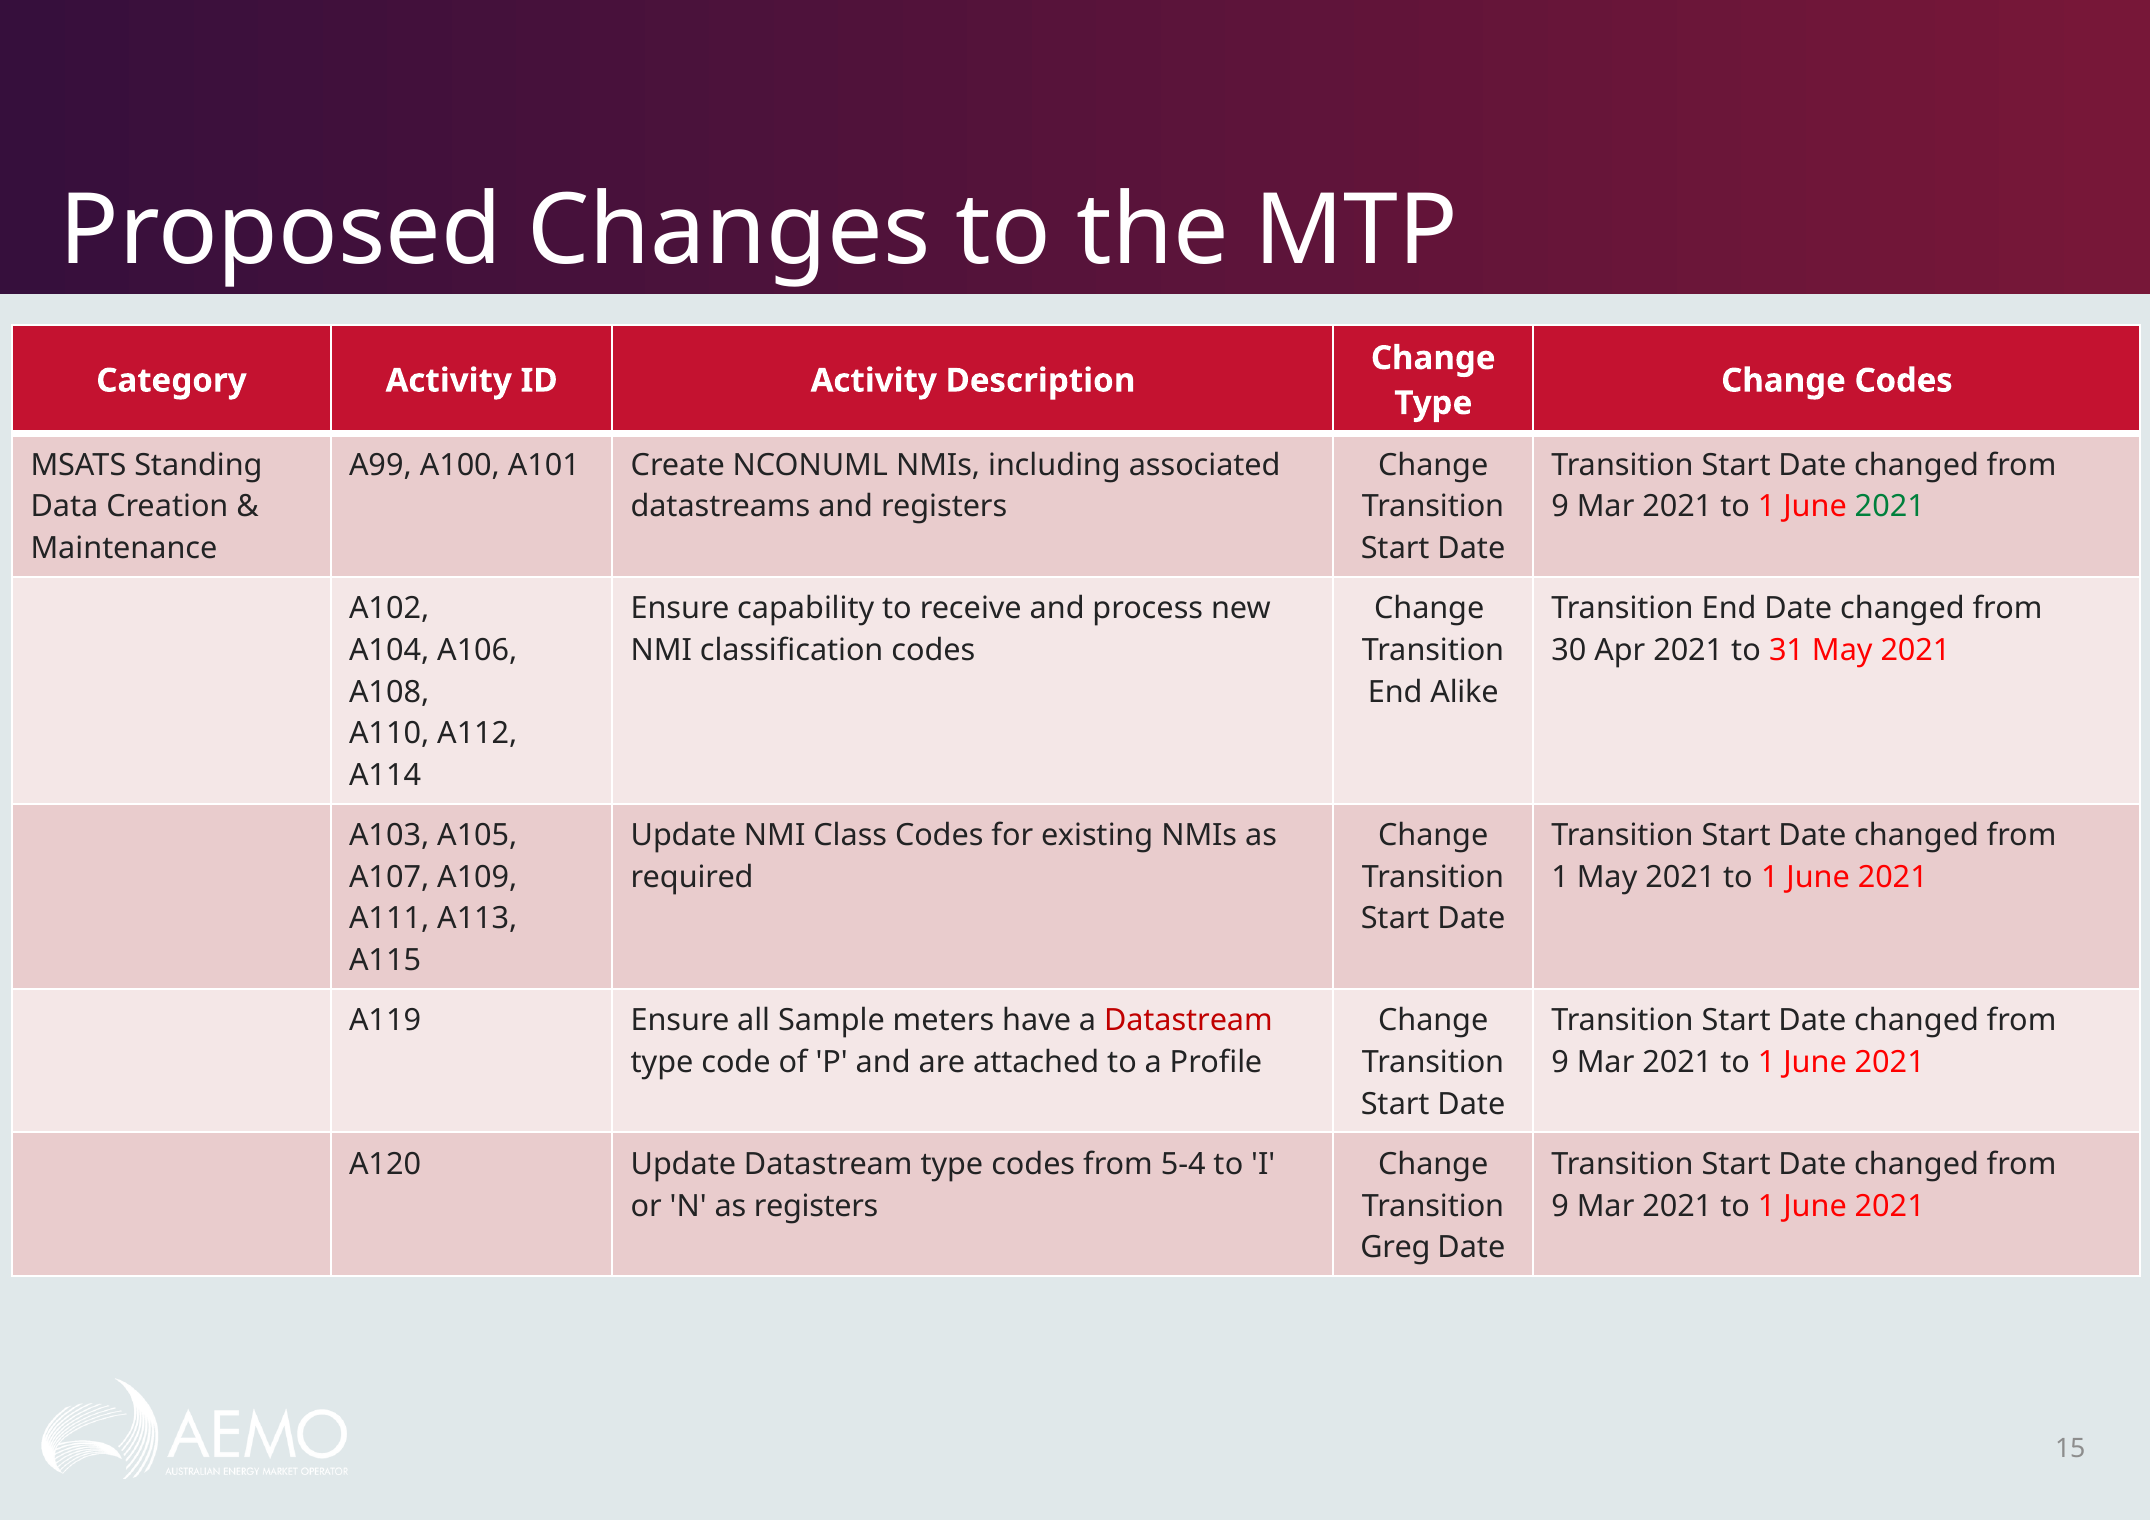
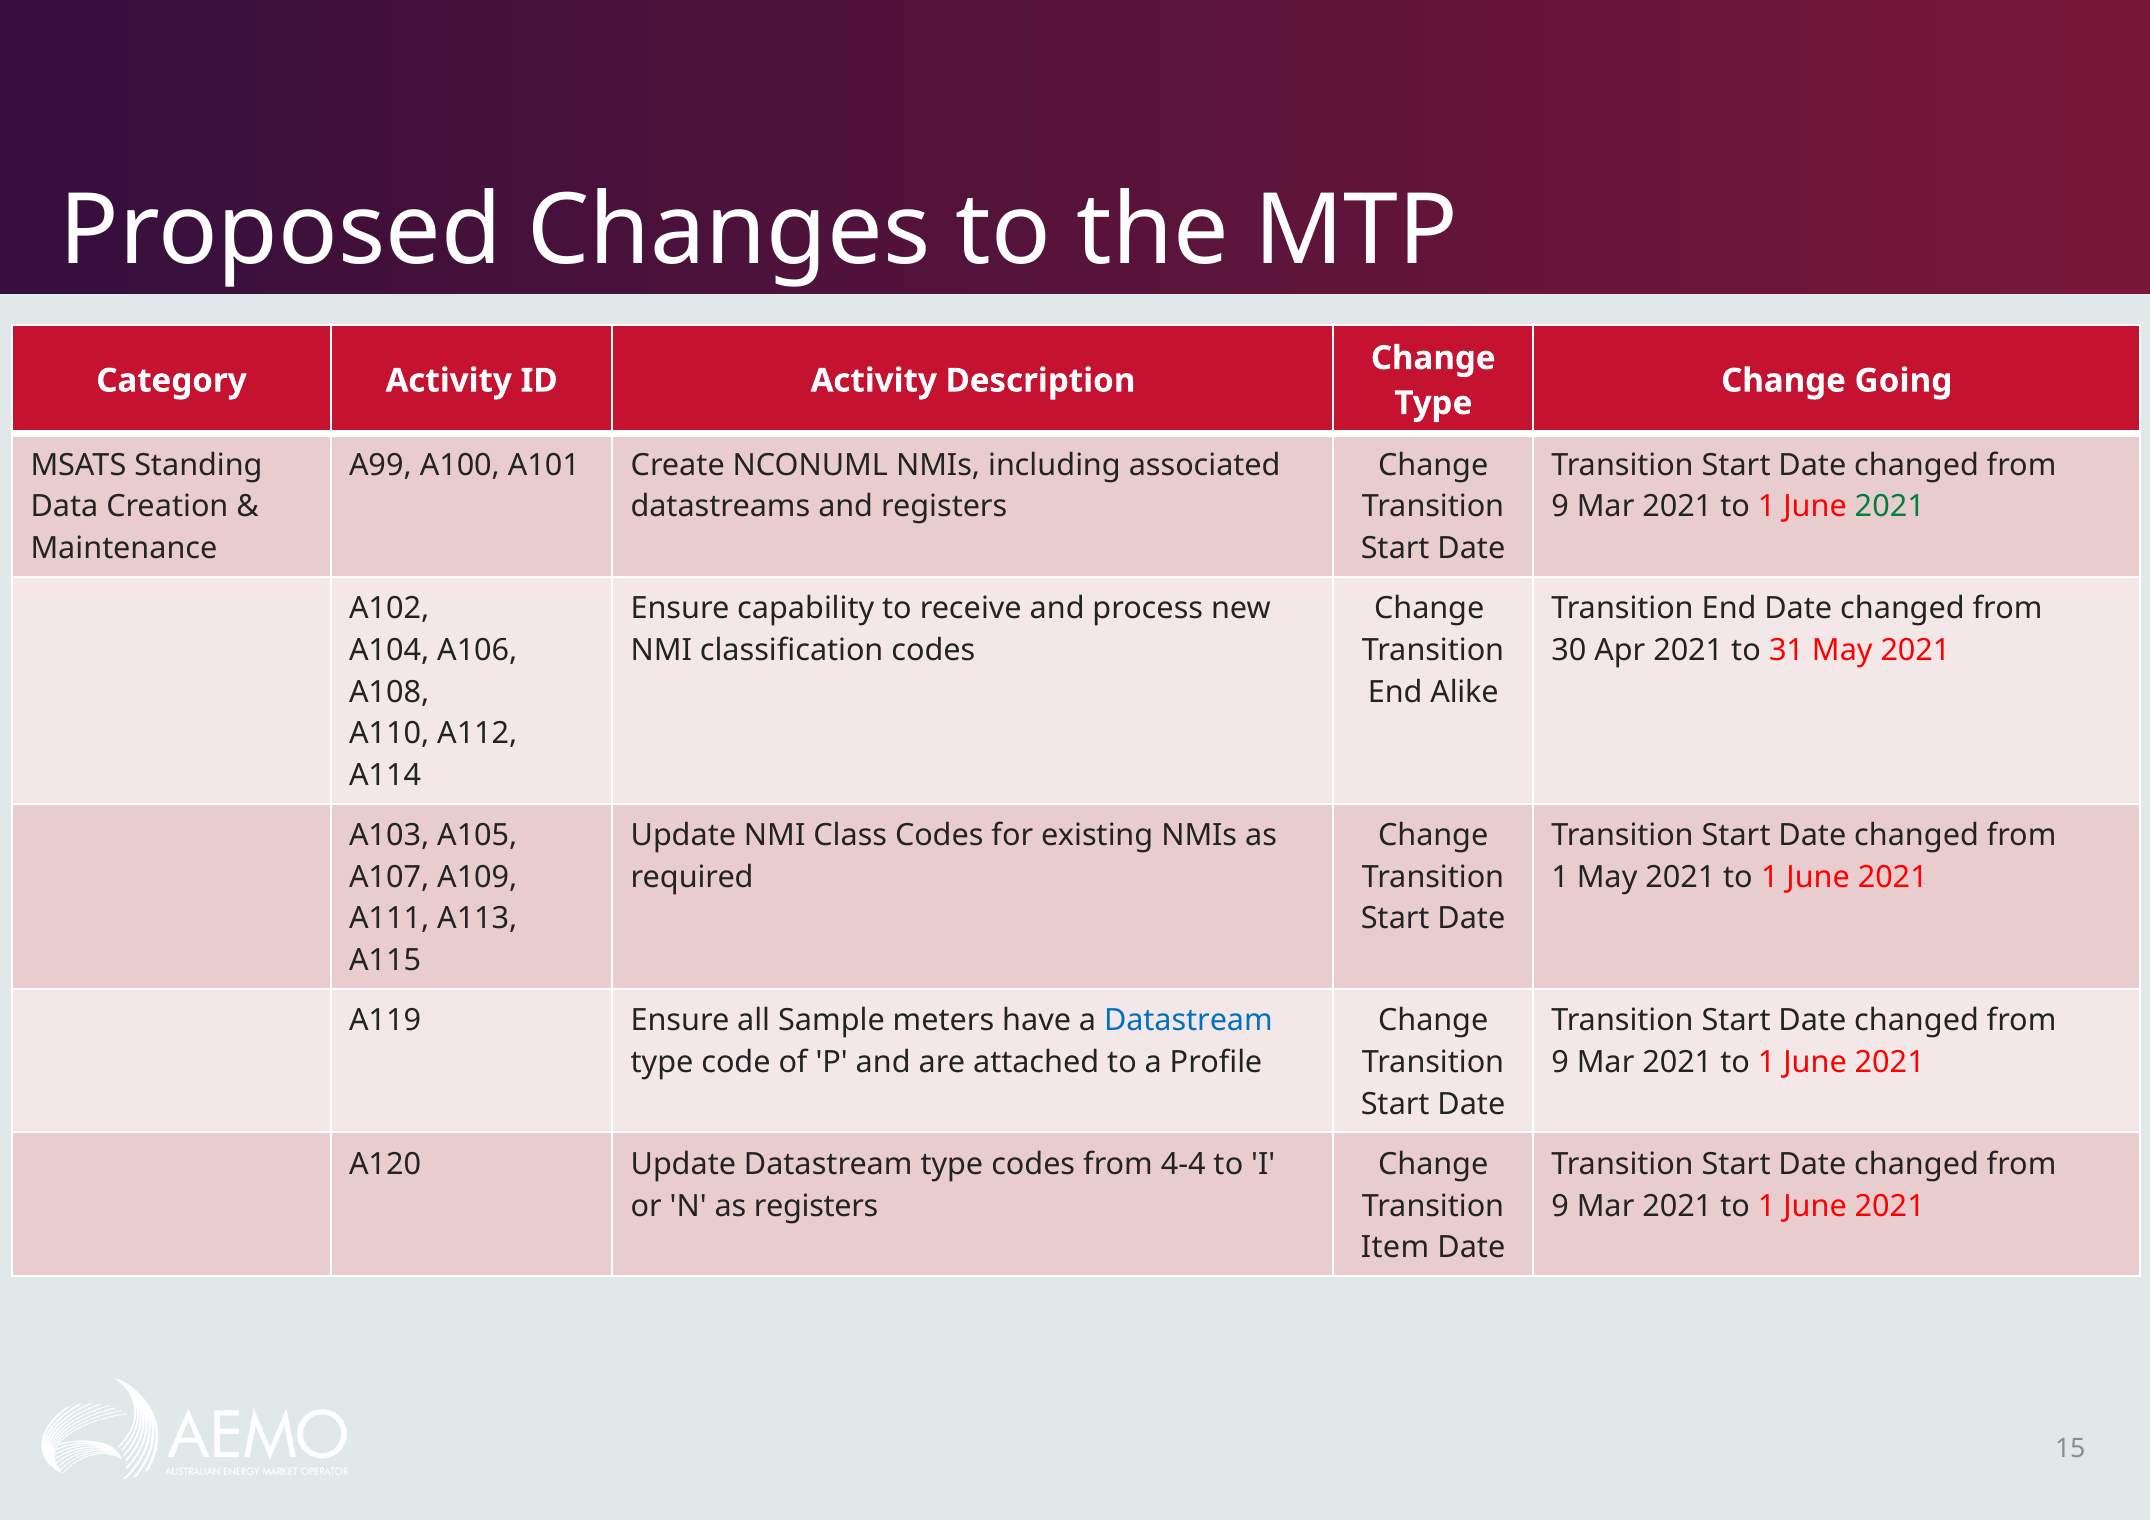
Change Codes: Codes -> Going
Datastream at (1188, 1021) colour: red -> blue
5-4: 5-4 -> 4-4
Greg: Greg -> Item
